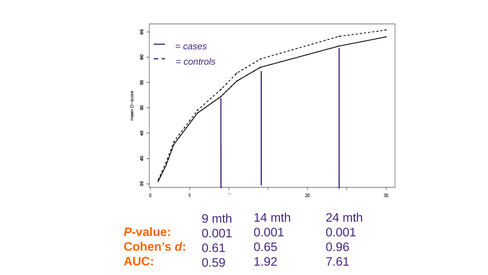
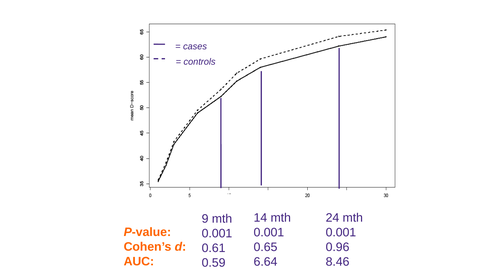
1.92: 1.92 -> 6.64
7.61: 7.61 -> 8.46
